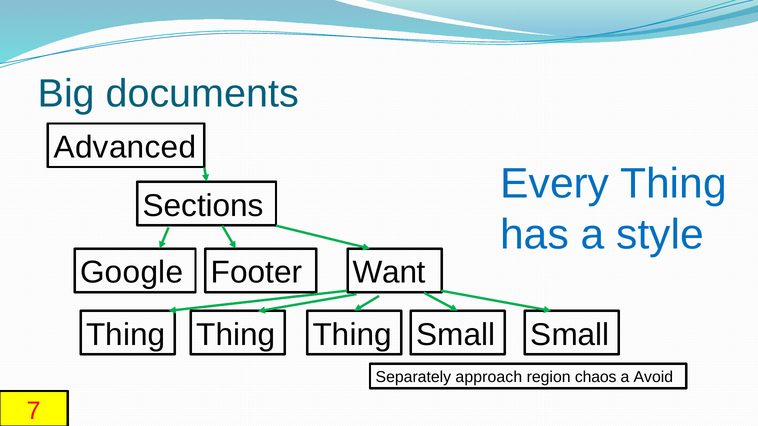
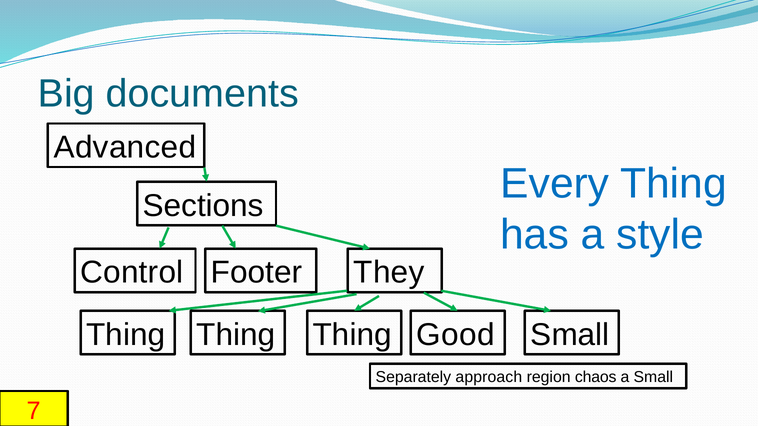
Google: Google -> Control
Want: Want -> They
Small at (456, 335): Small -> Good
a Avoid: Avoid -> Small
